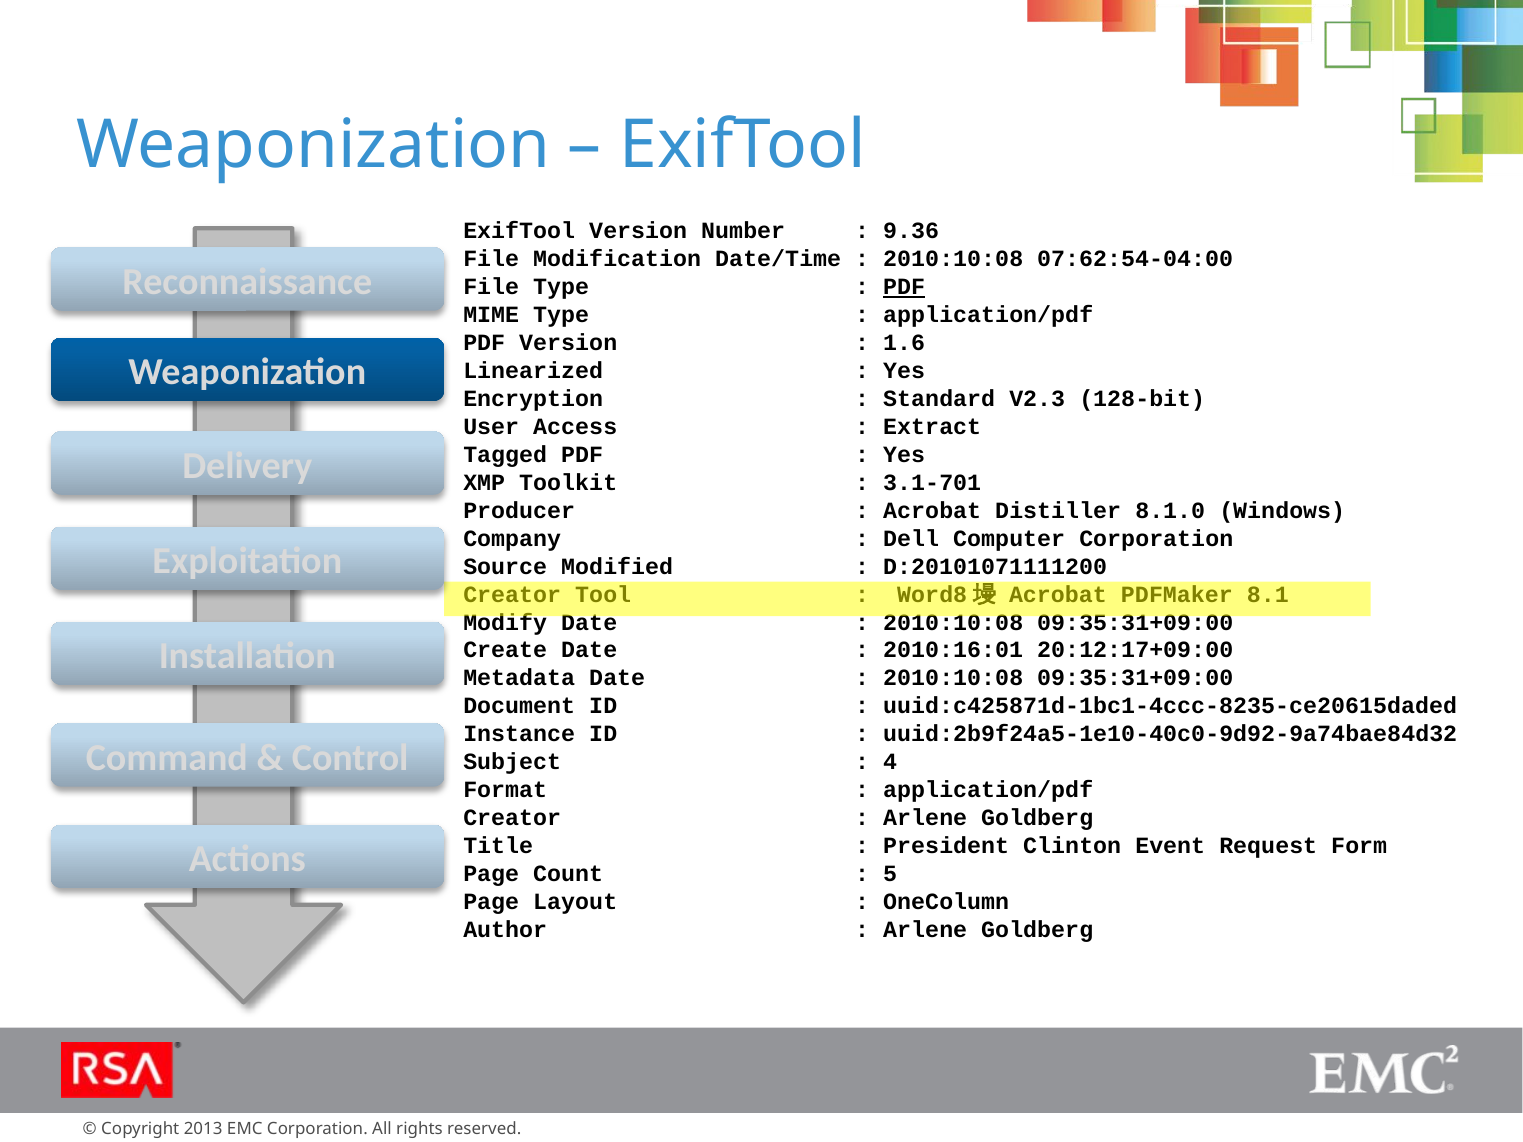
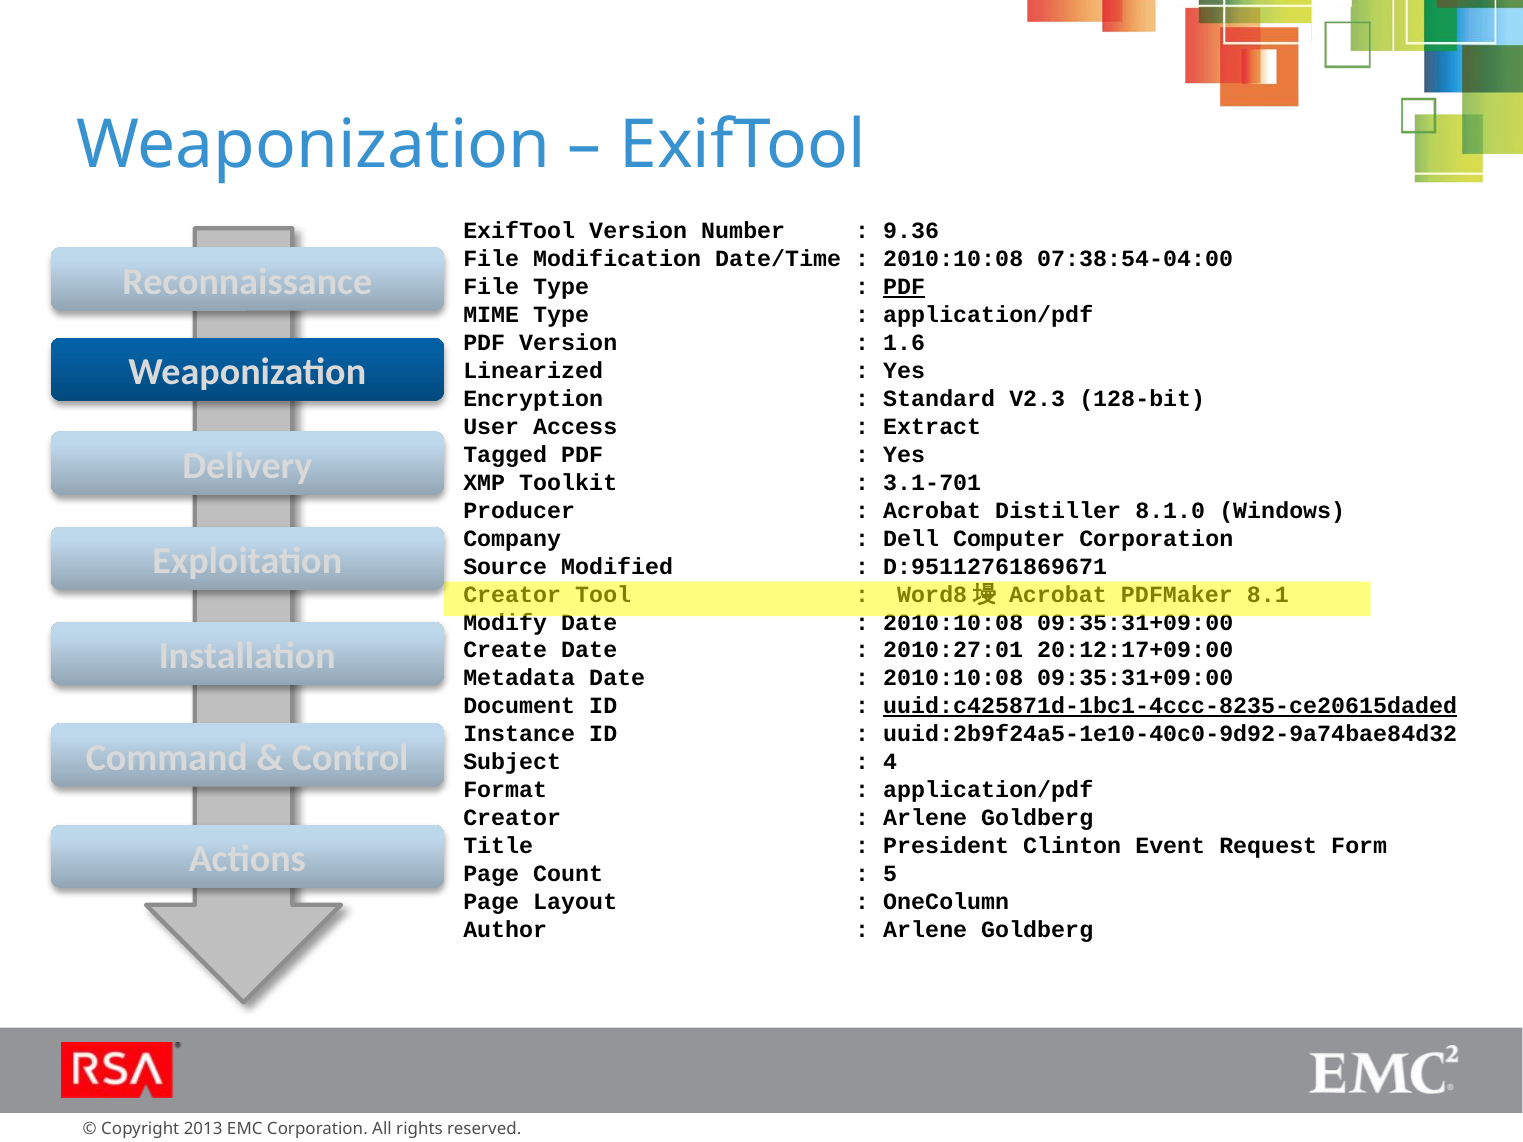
07:62:54-04:00: 07:62:54-04:00 -> 07:38:54-04:00
D:20101071111200: D:20101071111200 -> D:95112761869671
2010:16:01: 2010:16:01 -> 2010:27:01
uuid:c425871d-1bc1-4ccc-8235-ce20615daded underline: none -> present
